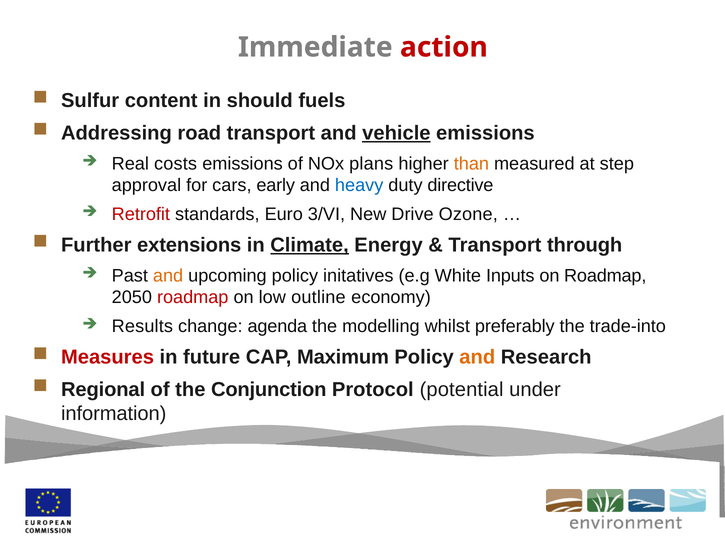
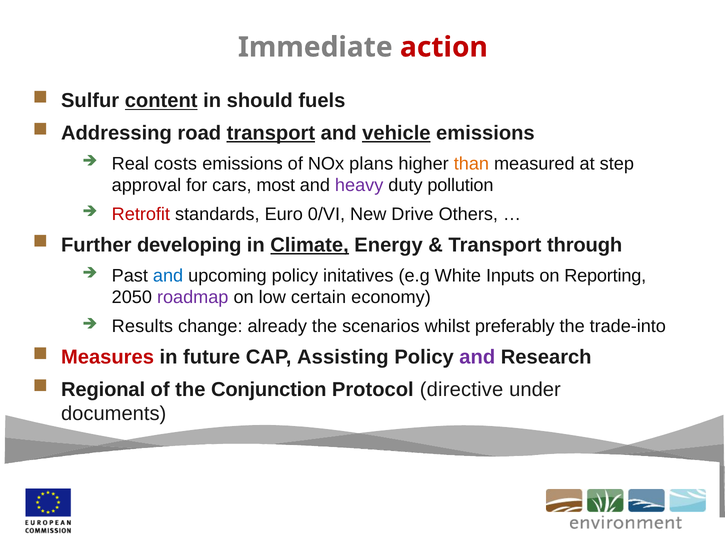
content underline: none -> present
transport at (271, 133) underline: none -> present
early: early -> most
heavy colour: blue -> purple
directive: directive -> pollution
3/VI: 3/VI -> 0/VI
Ozone: Ozone -> Others
extensions: extensions -> developing
and at (168, 275) colour: orange -> blue
on Roadmap: Roadmap -> Reporting
roadmap at (193, 297) colour: red -> purple
outline: outline -> certain
agenda: agenda -> already
modelling: modelling -> scenarios
Maximum: Maximum -> Assisting
and at (477, 357) colour: orange -> purple
potential: potential -> directive
information: information -> documents
